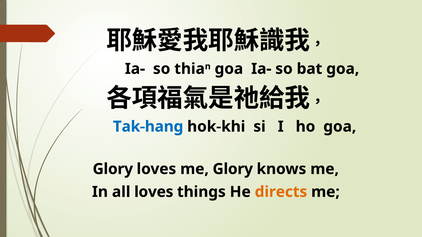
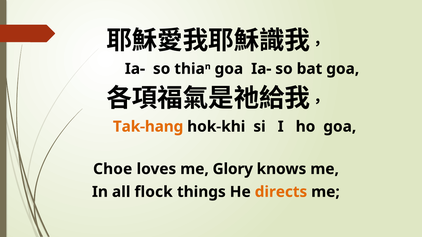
Tak-hang colour: blue -> orange
Glory at (113, 169): Glory -> Choe
all loves: loves -> flock
